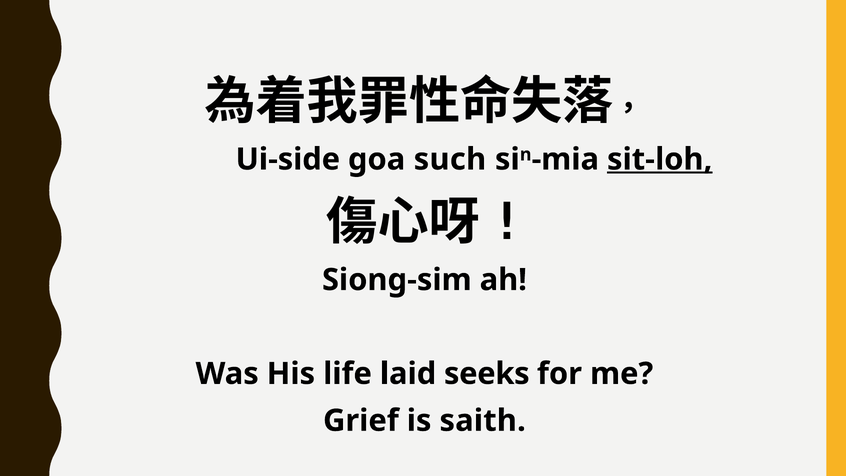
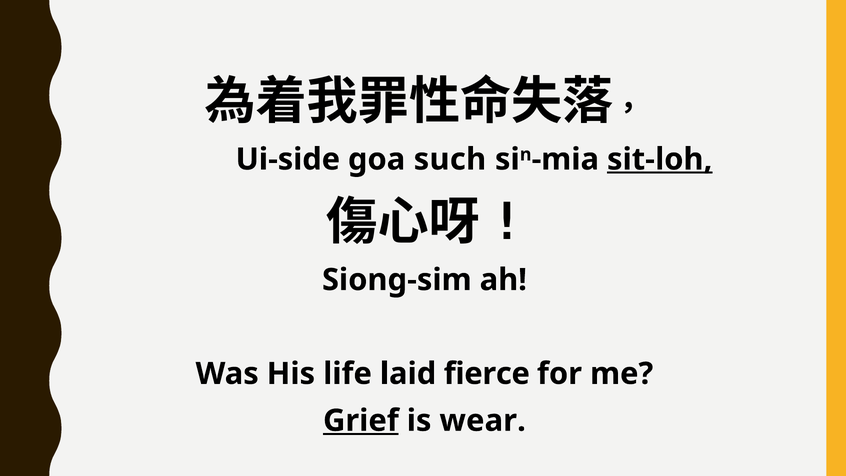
seeks: seeks -> fierce
Grief underline: none -> present
saith: saith -> wear
